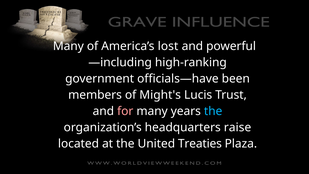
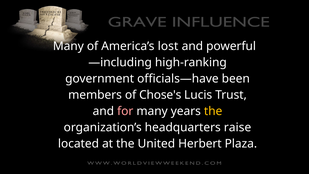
Might's: Might's -> Chose's
the at (213, 111) colour: light blue -> yellow
Treaties: Treaties -> Herbert
